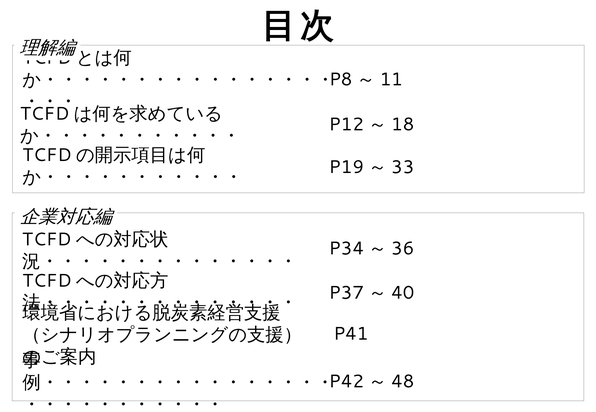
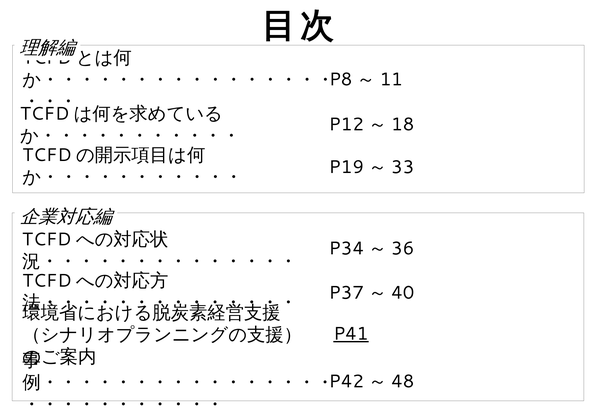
P41 underline: none -> present
